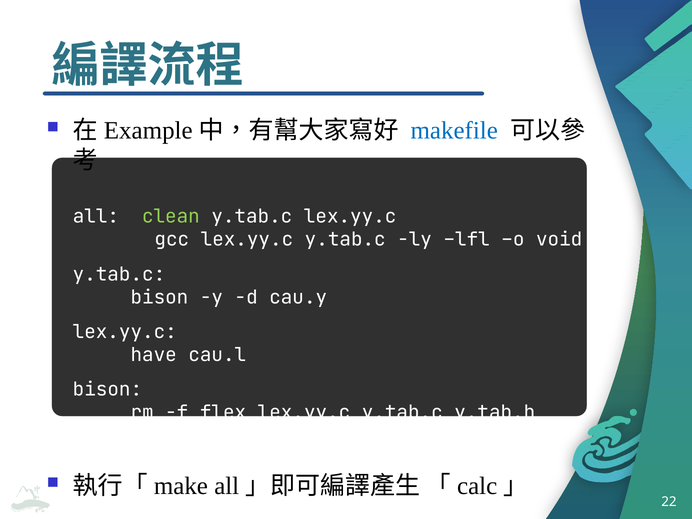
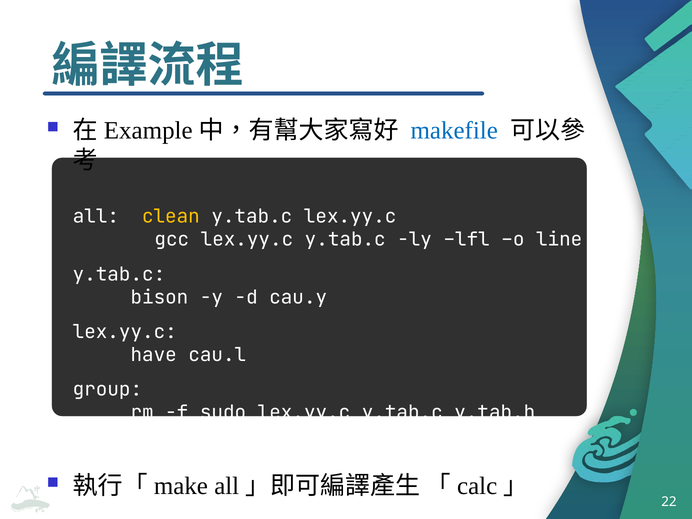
clean colour: light green -> yellow
void: void -> line
bison at (107, 390): bison -> group
flex: flex -> sudo
